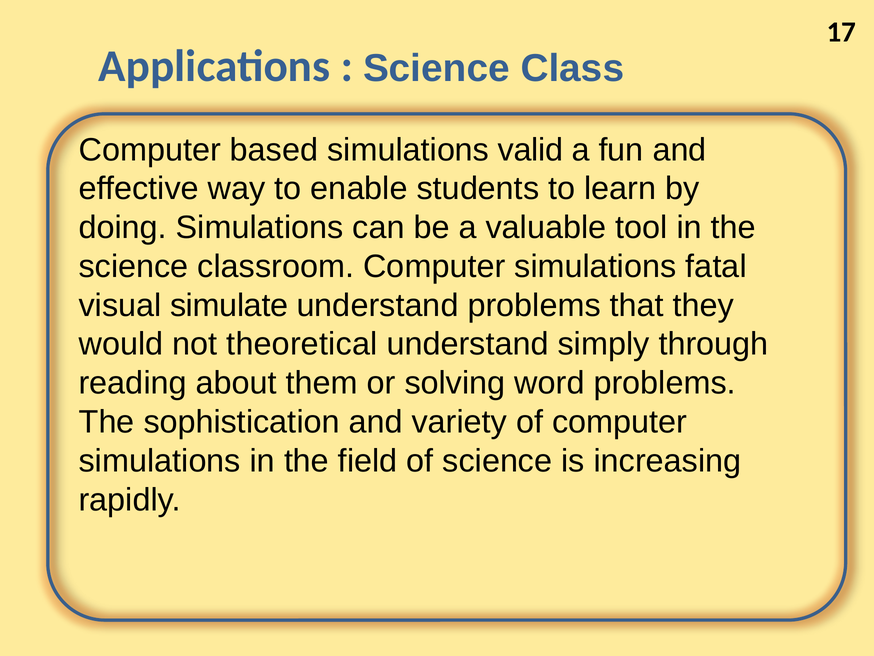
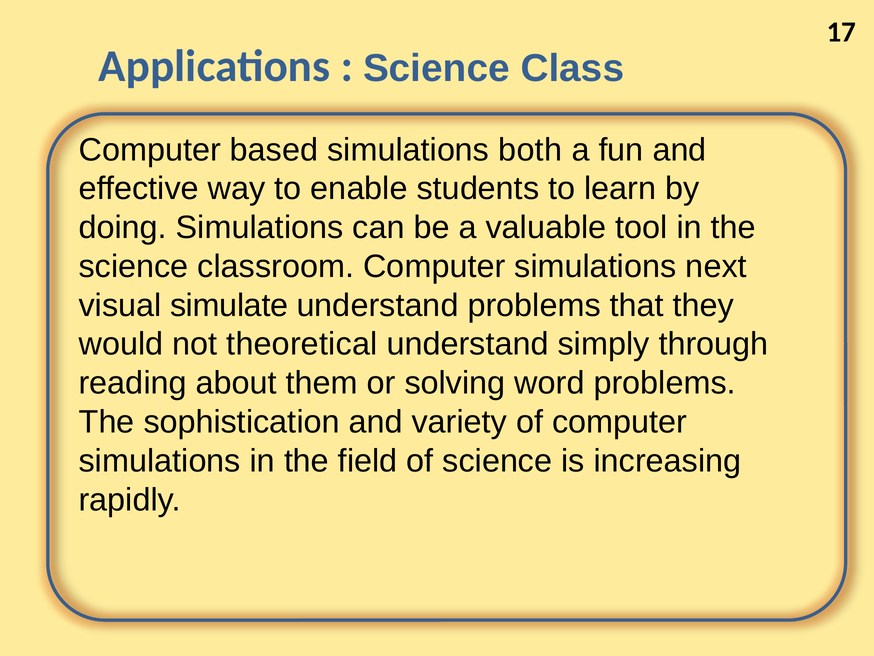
valid: valid -> both
fatal: fatal -> next
